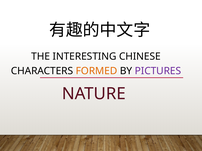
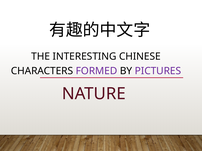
FORMED colour: orange -> purple
